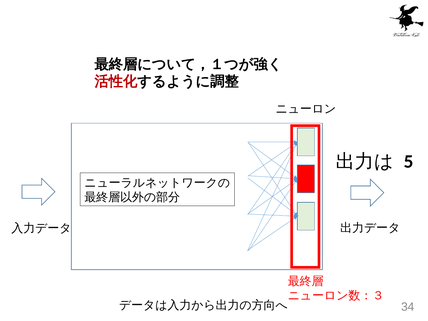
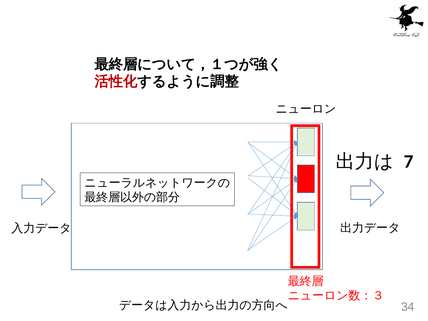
5: 5 -> 7
